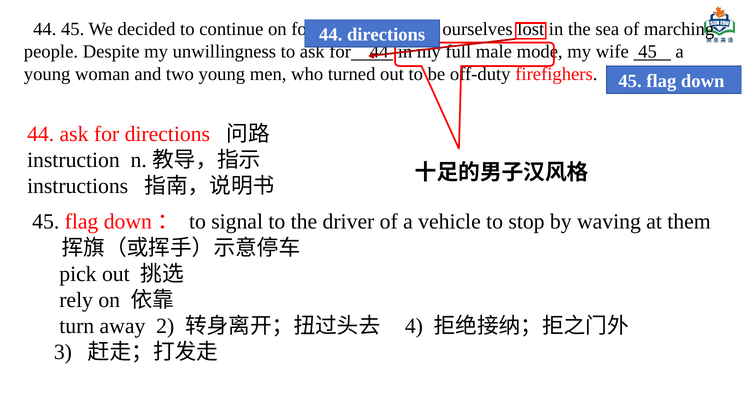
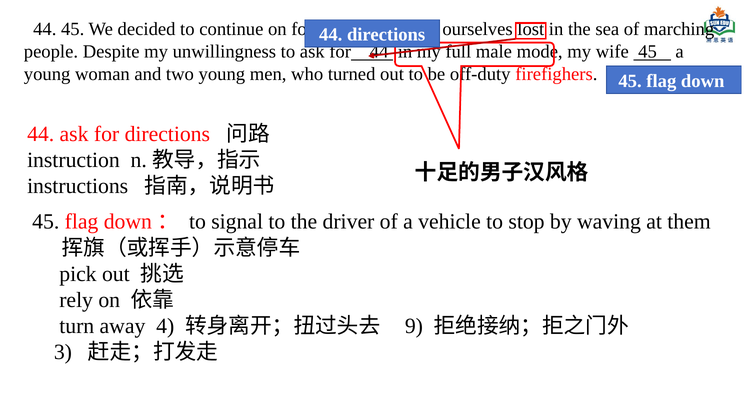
2: 2 -> 4
4: 4 -> 9
